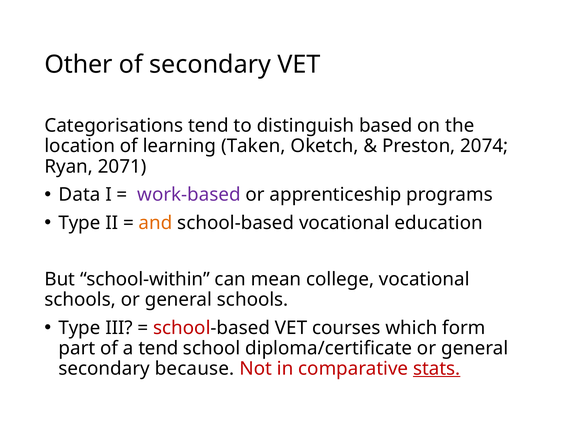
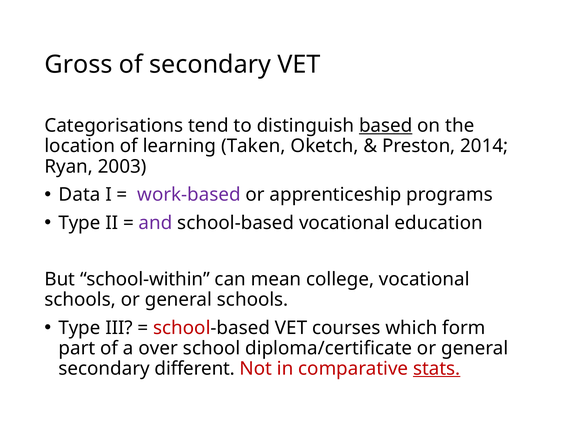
Other: Other -> Gross
based underline: none -> present
2074: 2074 -> 2014
2071: 2071 -> 2003
and colour: orange -> purple
a tend: tend -> over
because: because -> different
